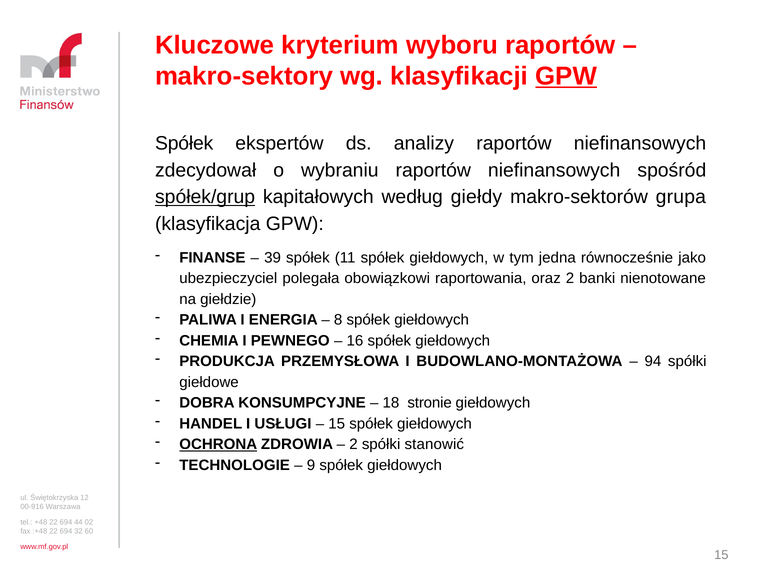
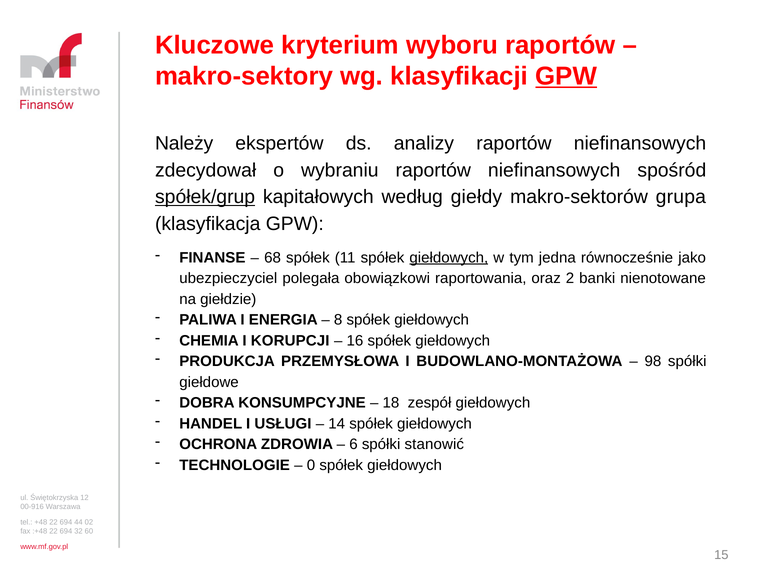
Spółek at (184, 144): Spółek -> Należy
39: 39 -> 68
giełdowych at (449, 258) underline: none -> present
PEWNEGO: PEWNEGO -> KORUPCJI
94: 94 -> 98
stronie: stronie -> zespół
15 at (337, 424): 15 -> 14
OCHRONA underline: present -> none
2 at (353, 445): 2 -> 6
9: 9 -> 0
